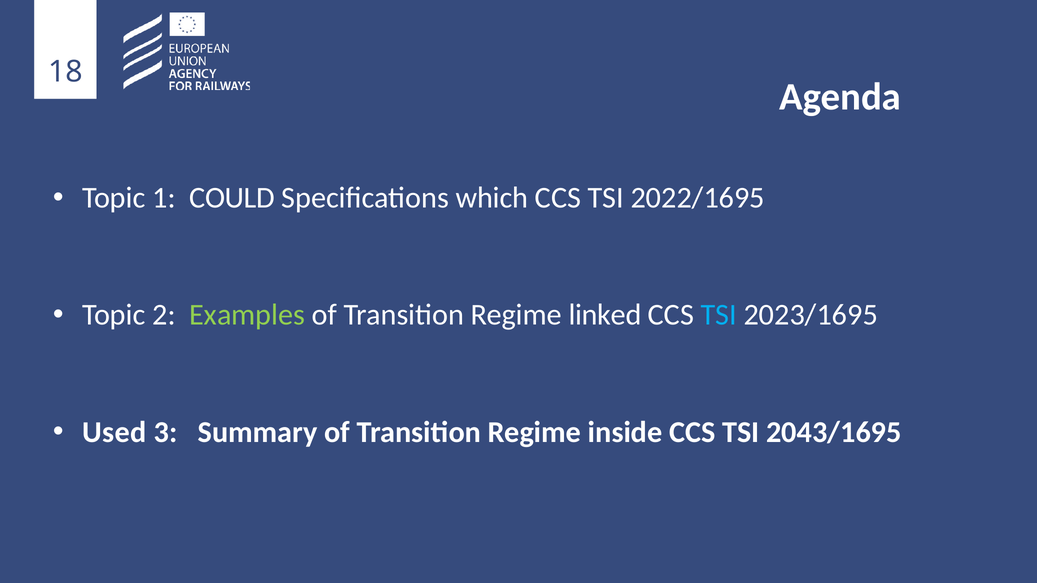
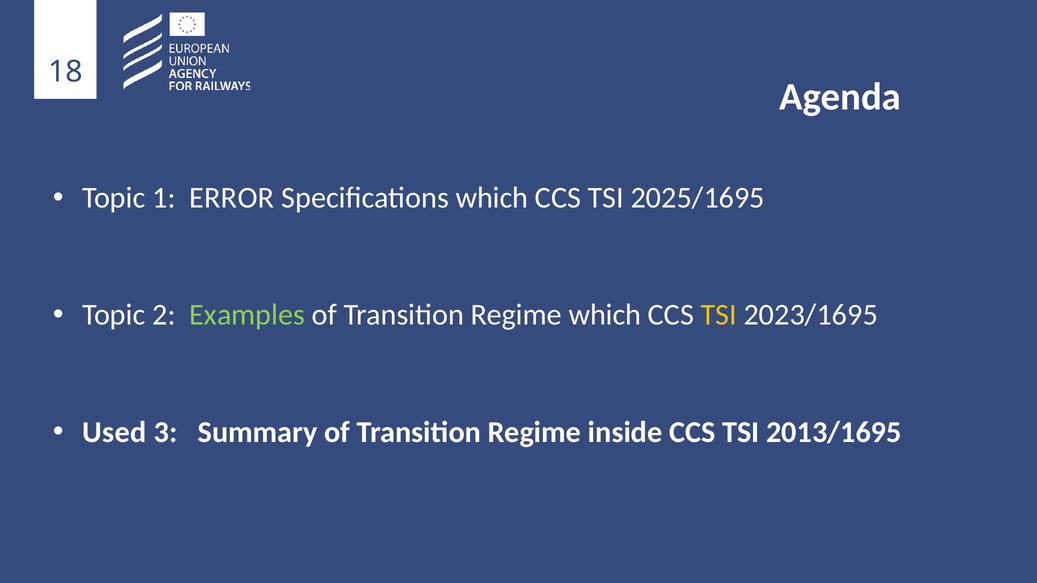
COULD: COULD -> ERROR
2022/1695: 2022/1695 -> 2025/1695
Regime linked: linked -> which
TSI at (719, 315) colour: light blue -> yellow
2043/1695: 2043/1695 -> 2013/1695
